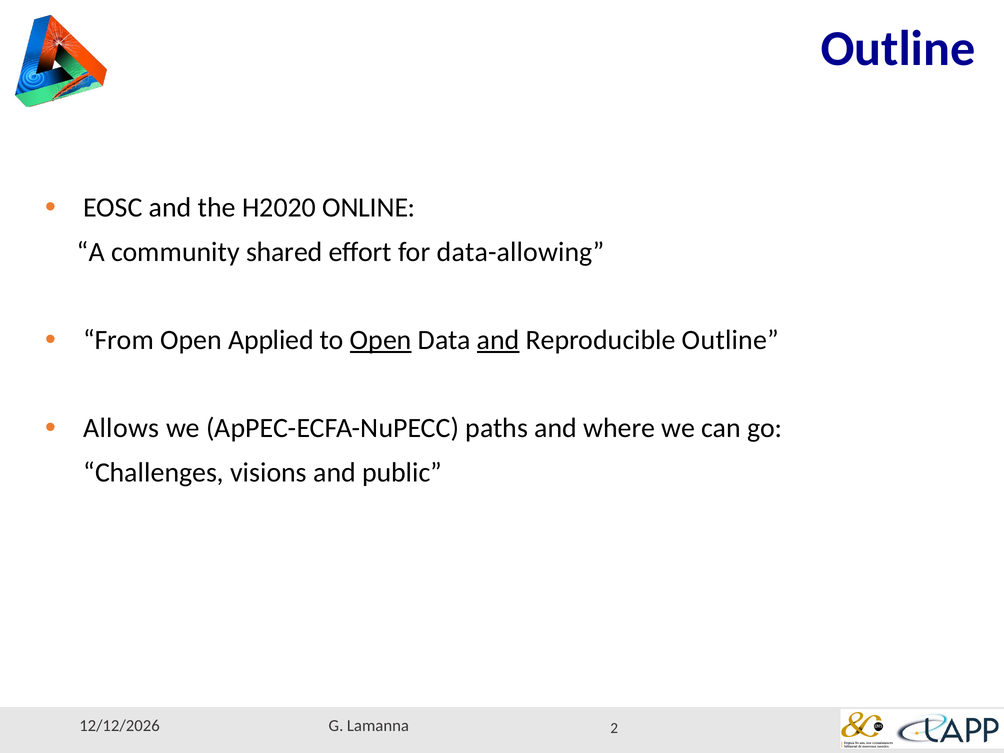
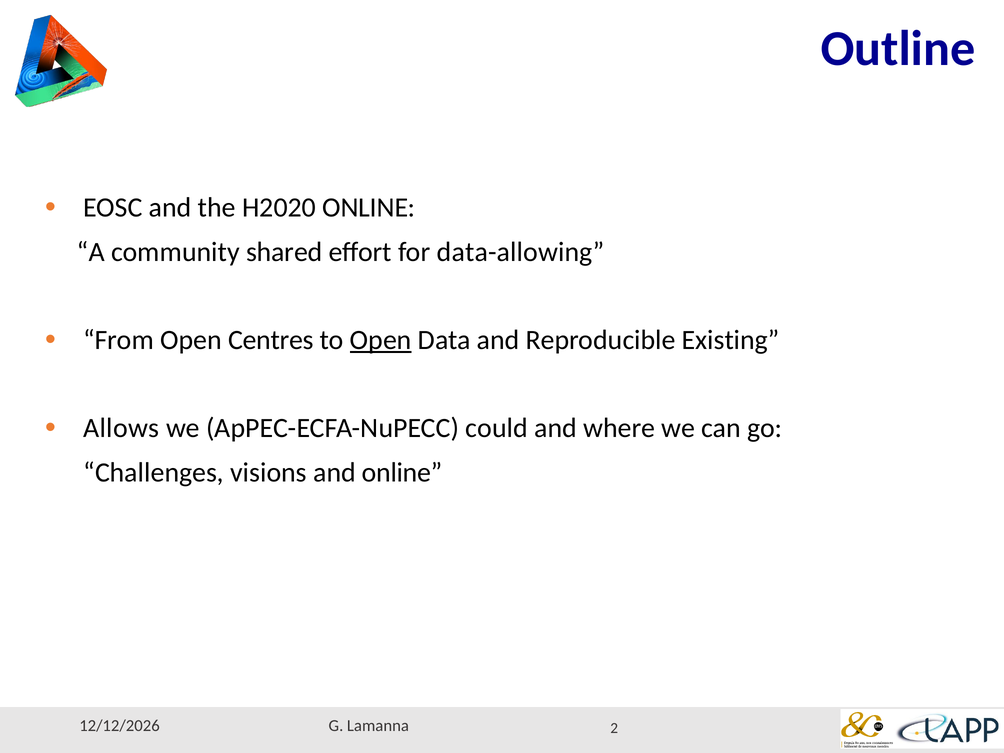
Applied: Applied -> Centres
and at (498, 340) underline: present -> none
Reproducible Outline: Outline -> Existing
paths: paths -> could
and public: public -> online
